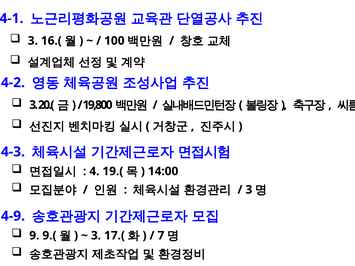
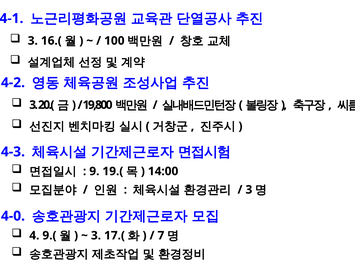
4: 4 -> 9
4-9: 4-9 -> 4-0
9: 9 -> 4
